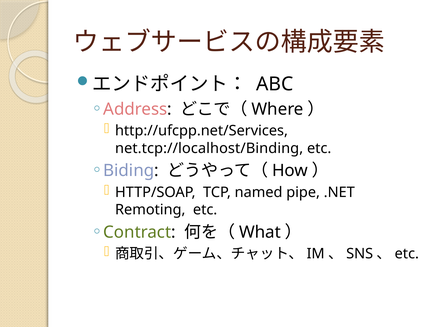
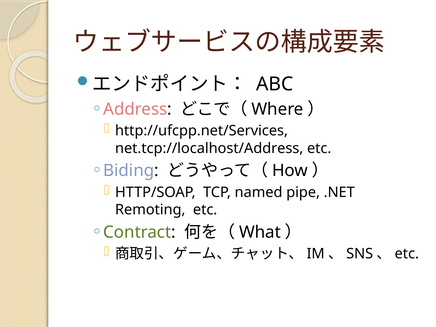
net.tcp://localhost/Binding: net.tcp://localhost/Binding -> net.tcp://localhost/Address
